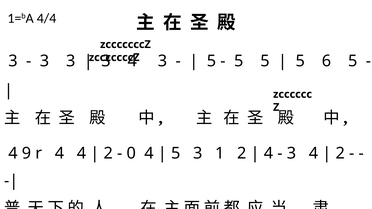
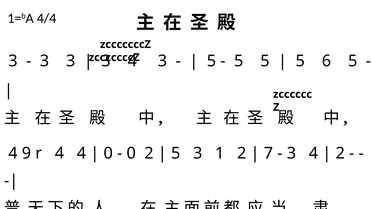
2 at (108, 154): 2 -> 0
0 4: 4 -> 2
4 at (269, 154): 4 -> 7
